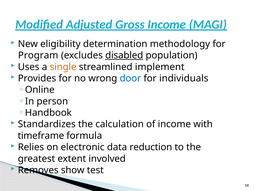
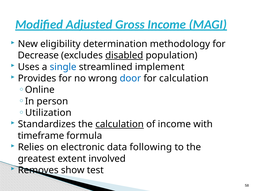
Program: Program -> Decrease
single colour: orange -> blue
for individuals: individuals -> calculation
Handbook: Handbook -> Utilization
calculation at (120, 124) underline: none -> present
reduction: reduction -> following
